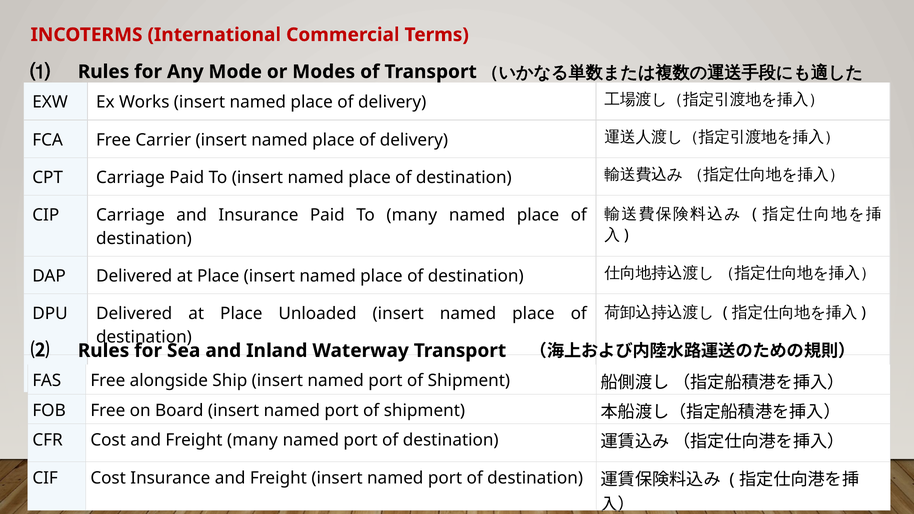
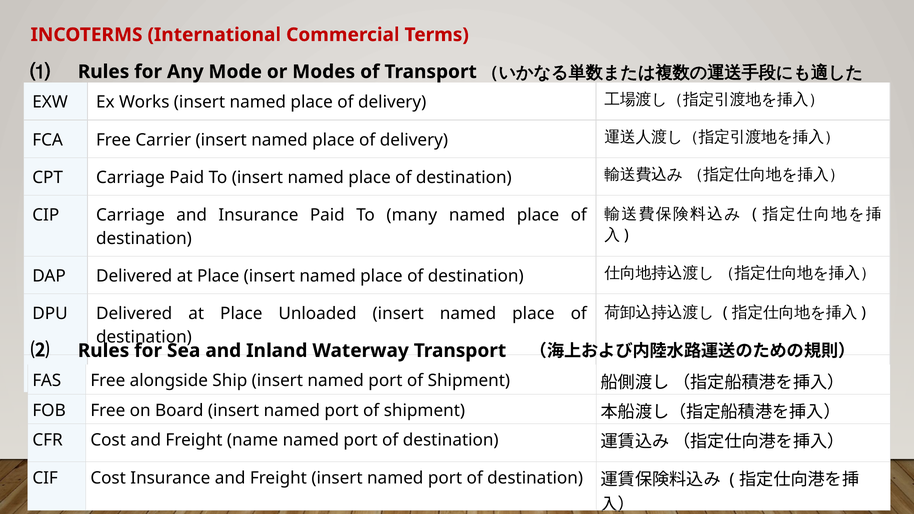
Freight many: many -> name
